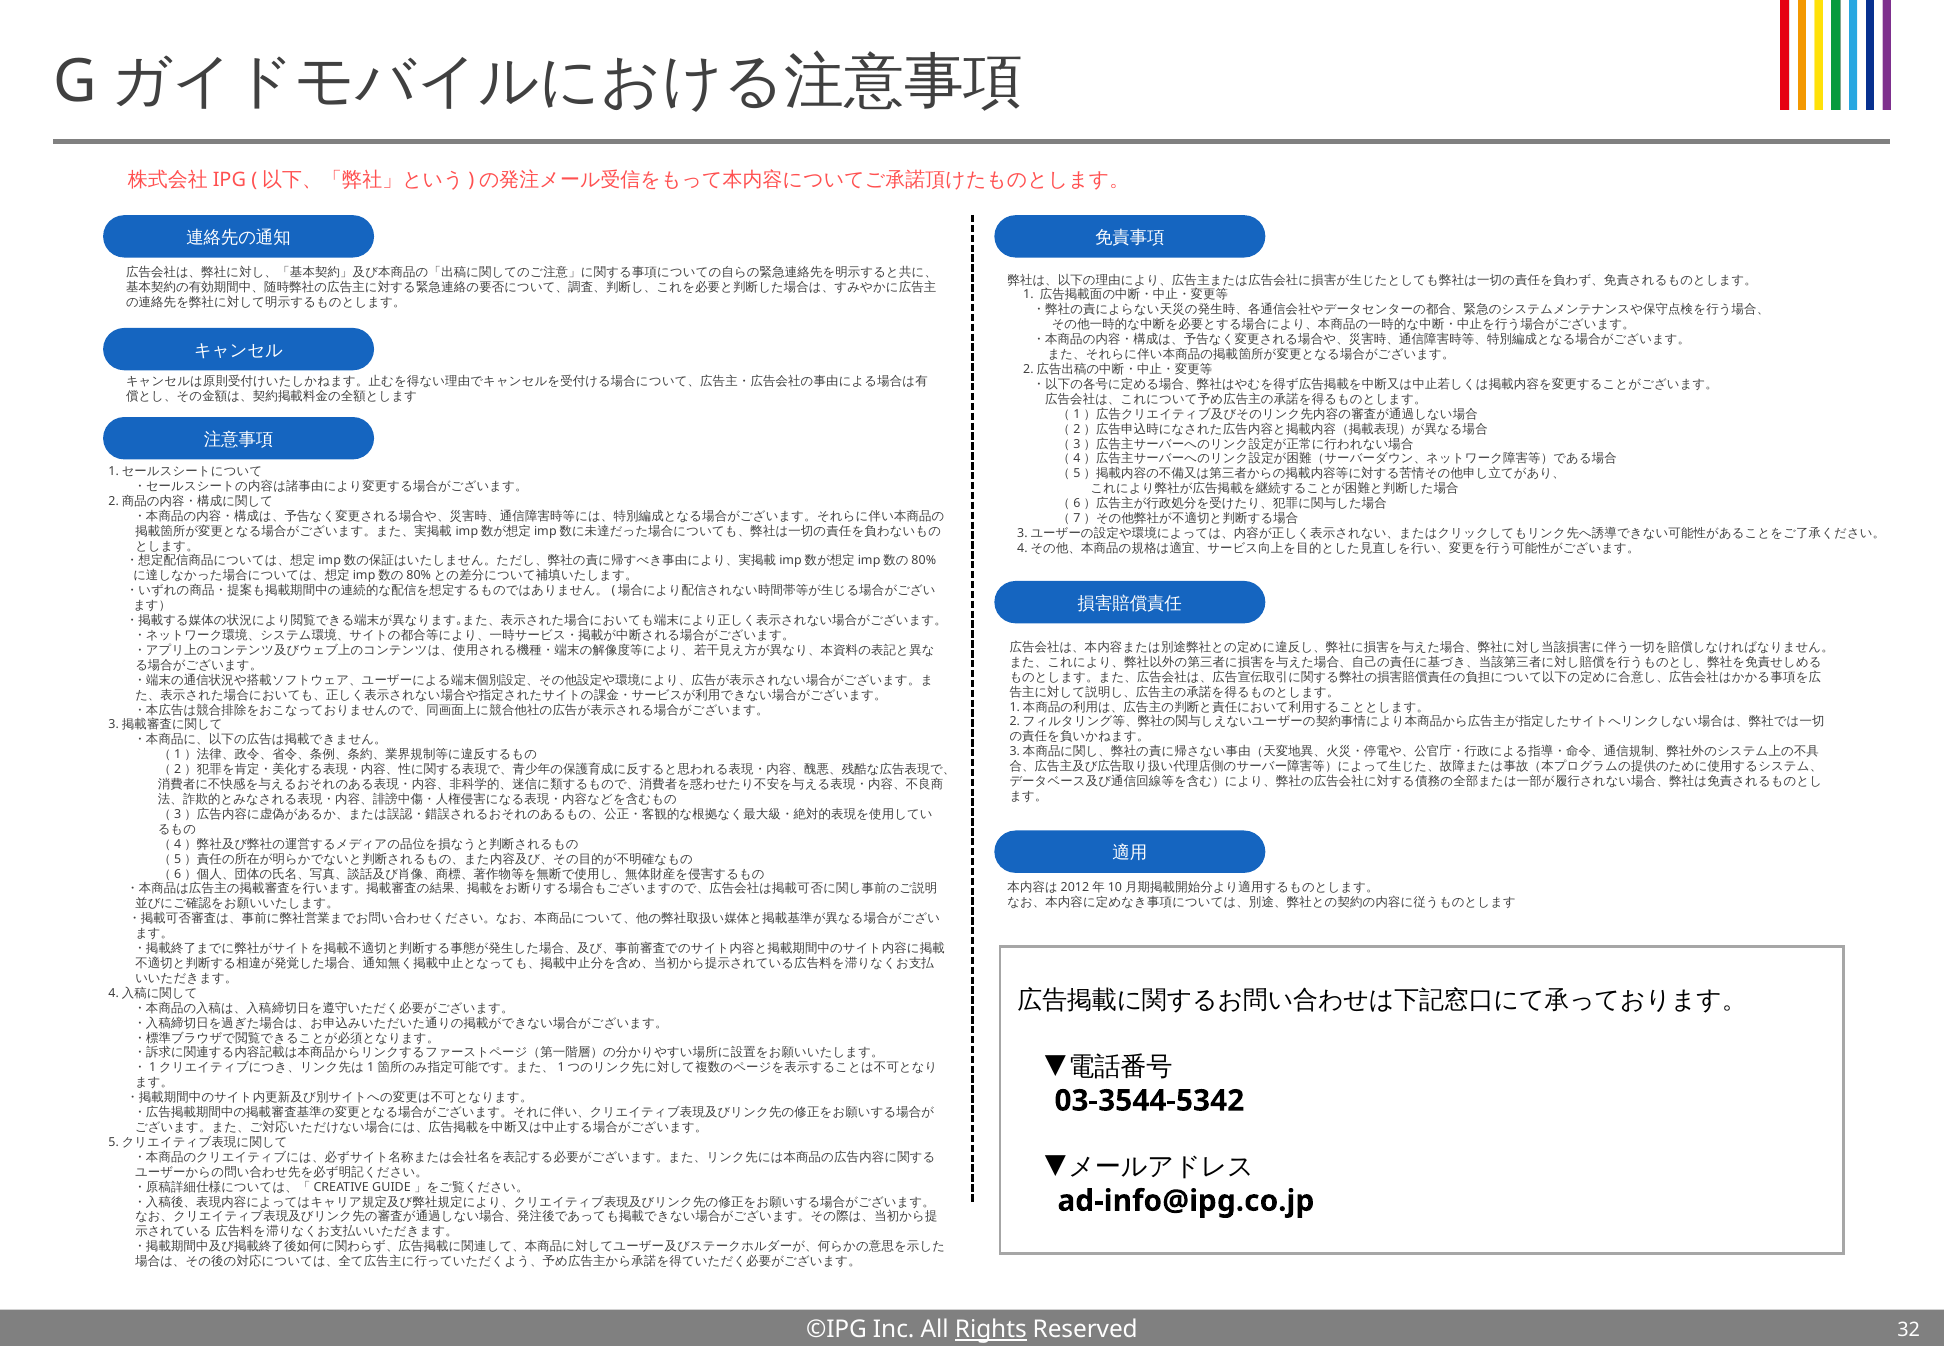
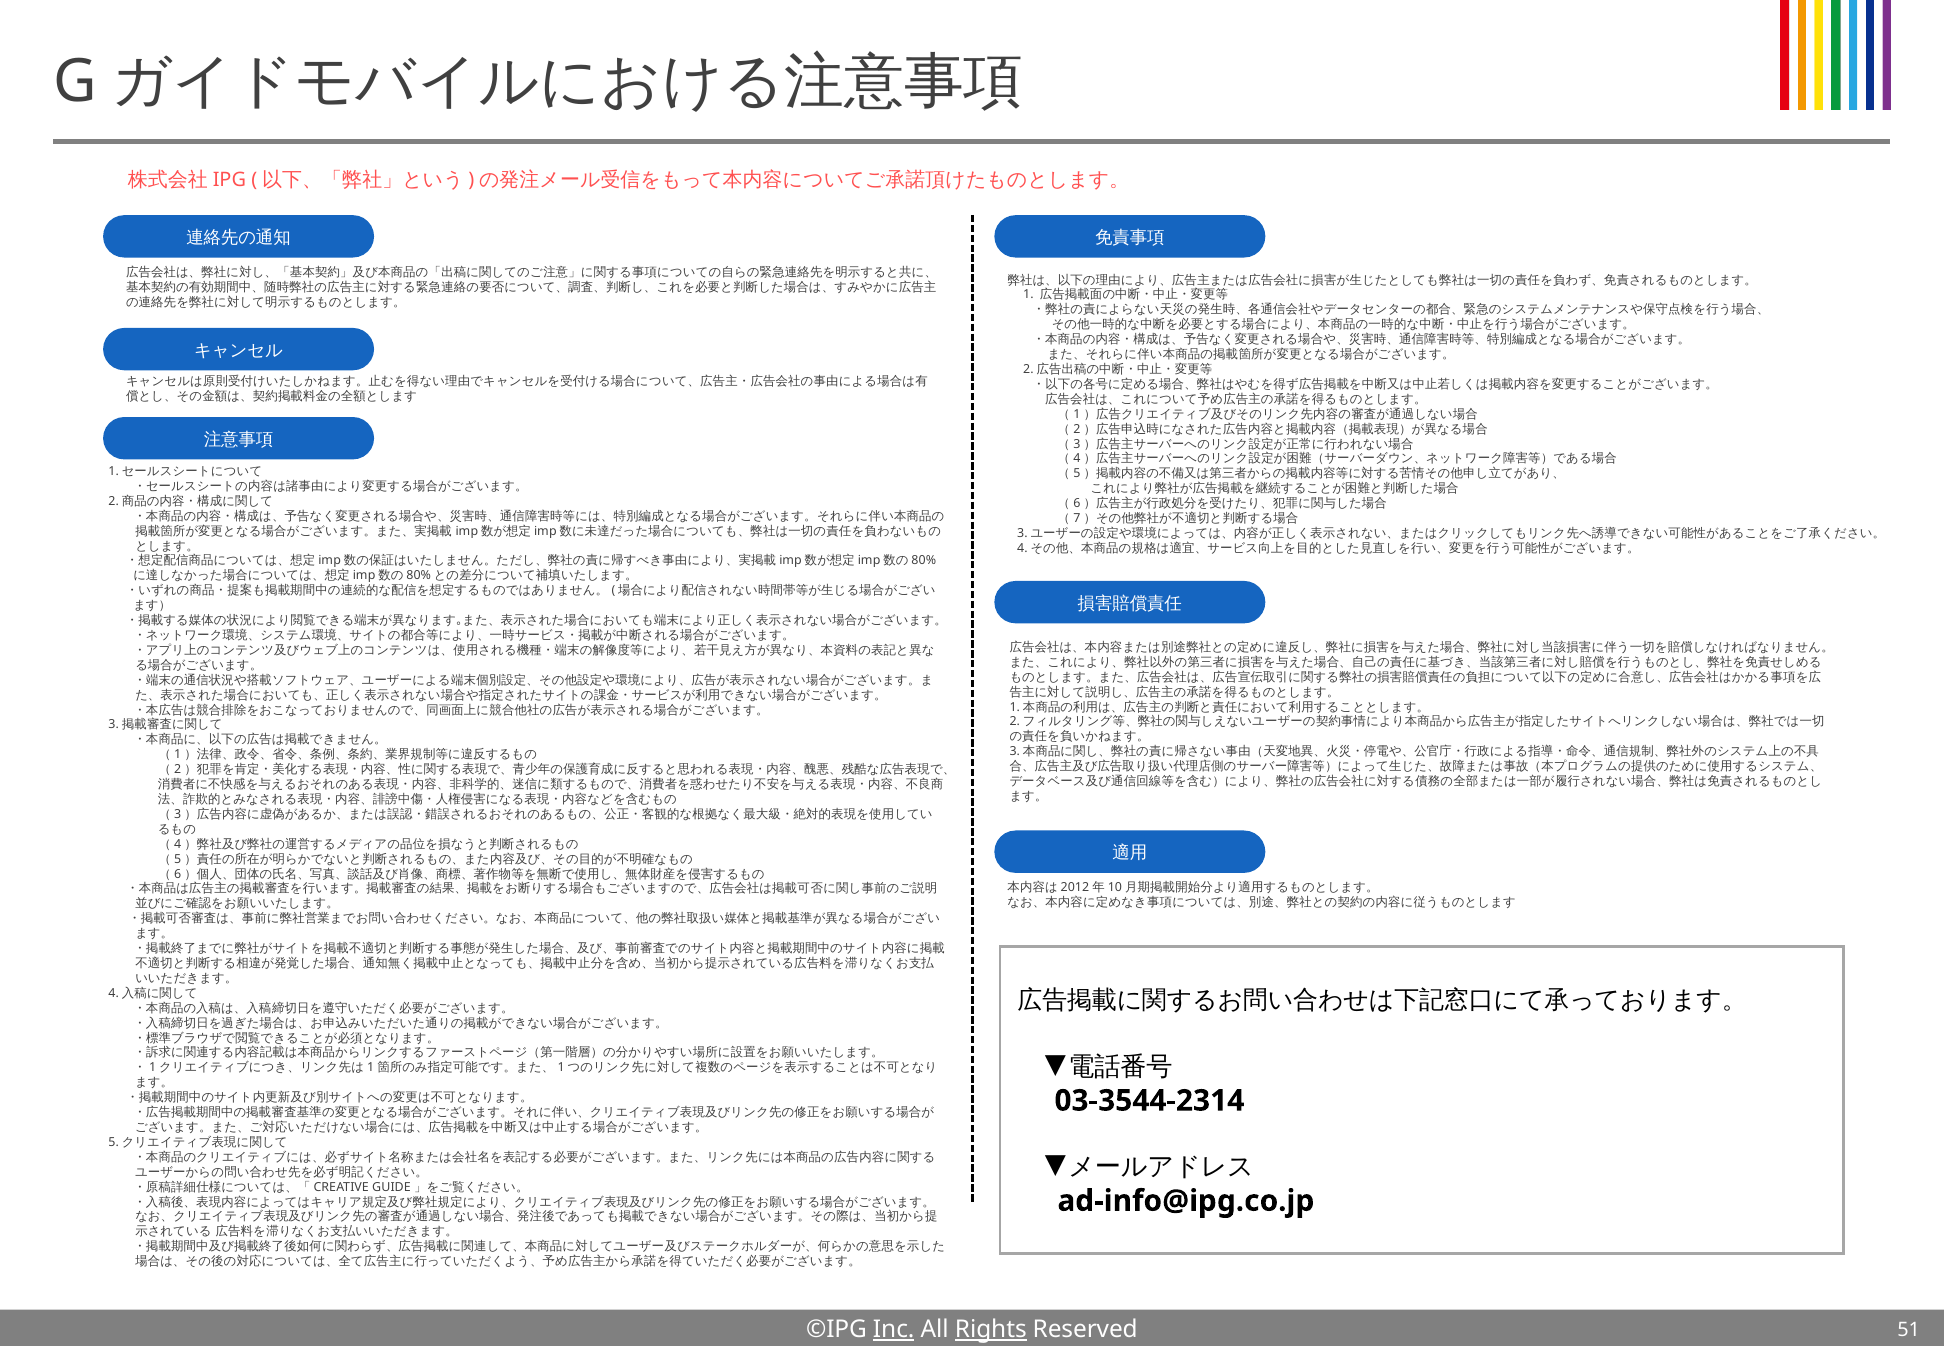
03-3544-5342: 03-3544-5342 -> 03-3544-2314
Inc underline: none -> present
32: 32 -> 51
